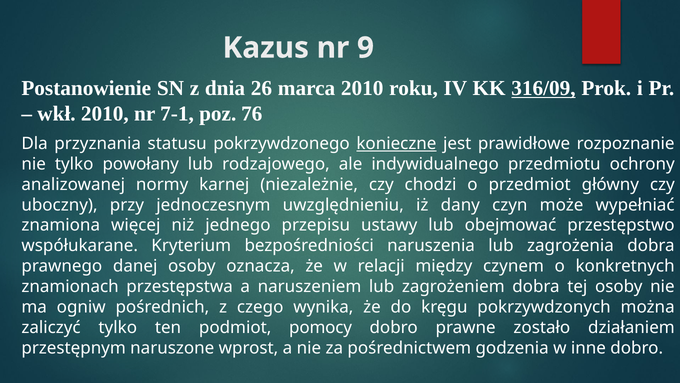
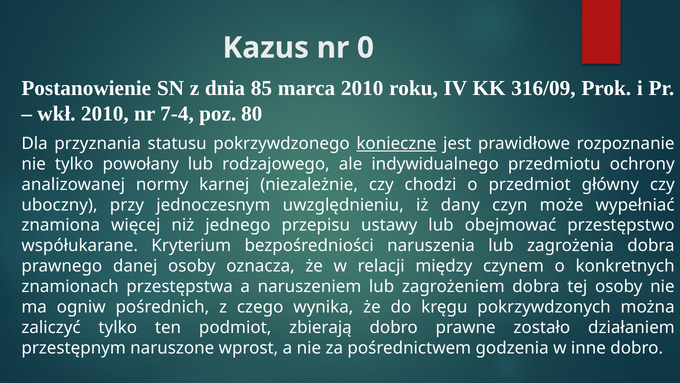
9: 9 -> 0
26: 26 -> 85
316/09 underline: present -> none
7-1: 7-1 -> 7-4
76: 76 -> 80
pomocy: pomocy -> zbierają
